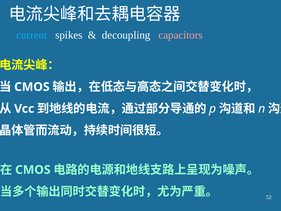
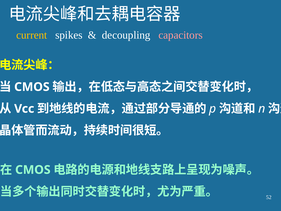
current colour: light blue -> yellow
